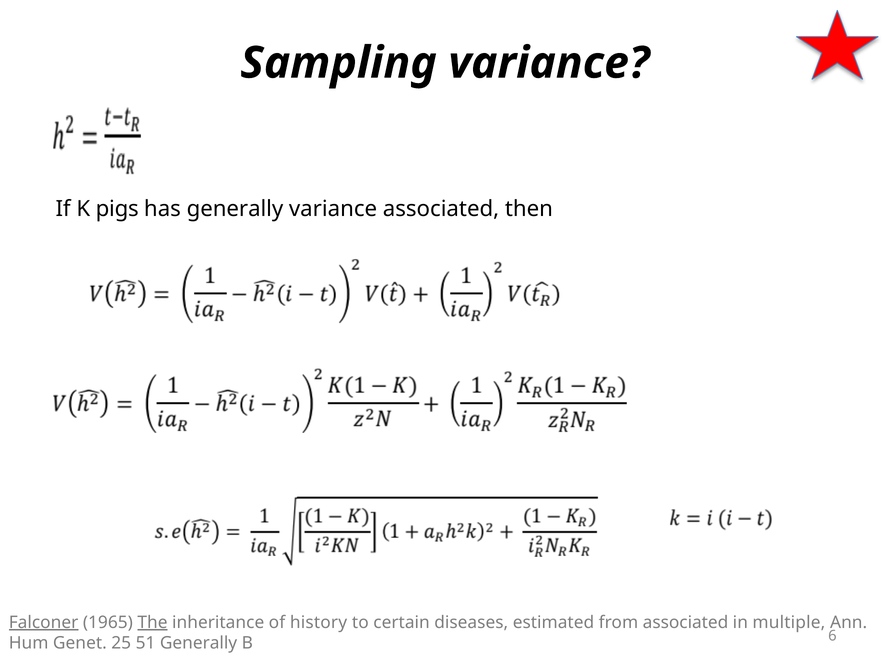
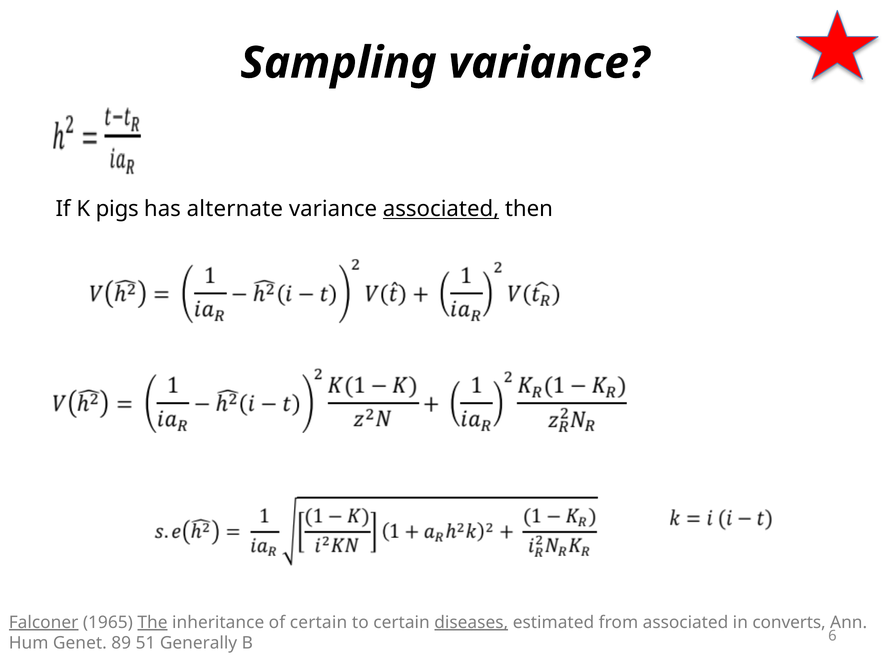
has generally: generally -> alternate
associated at (441, 209) underline: none -> present
of history: history -> certain
diseases underline: none -> present
multiple: multiple -> converts
25: 25 -> 89
